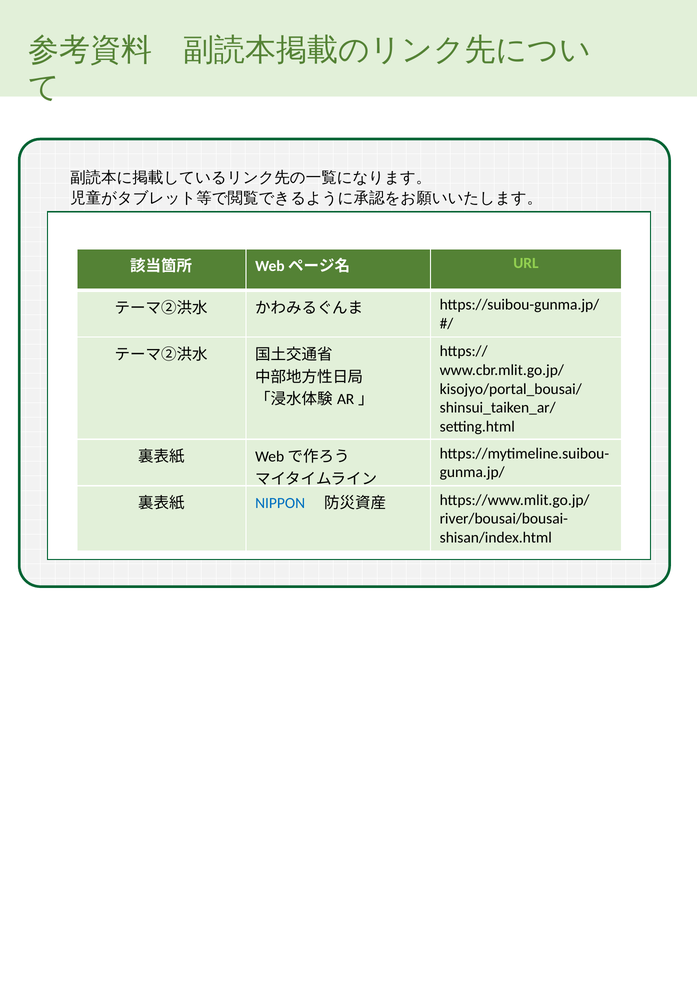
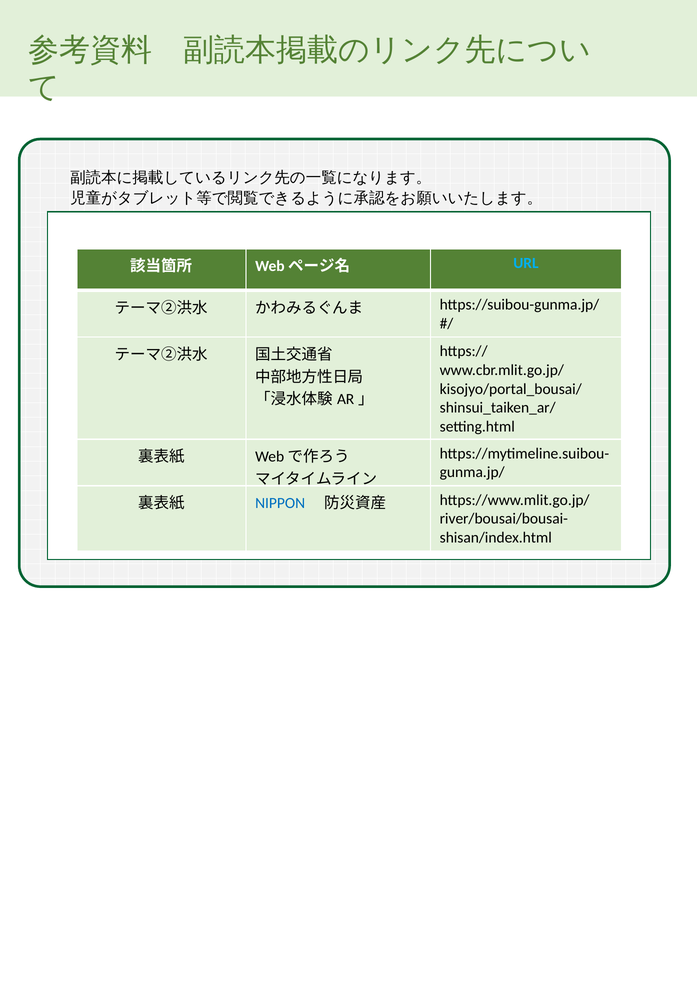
URL colour: light green -> light blue
